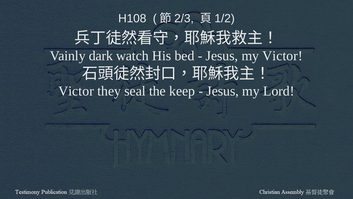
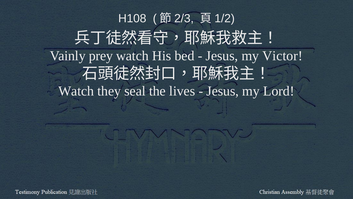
dark: dark -> prey
Victor at (76, 91): Victor -> Watch
keep: keep -> lives
